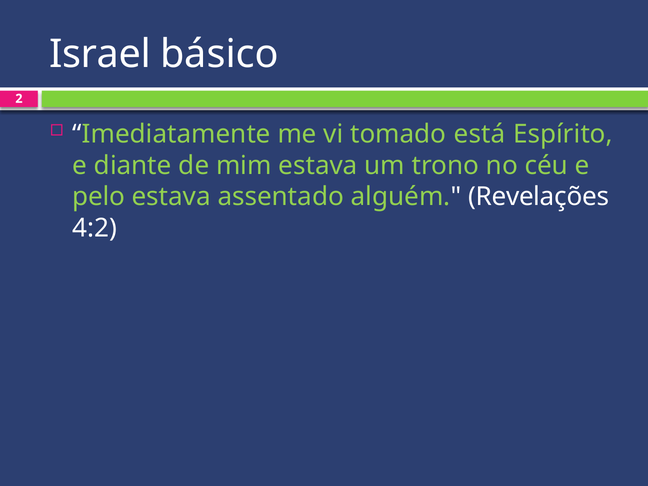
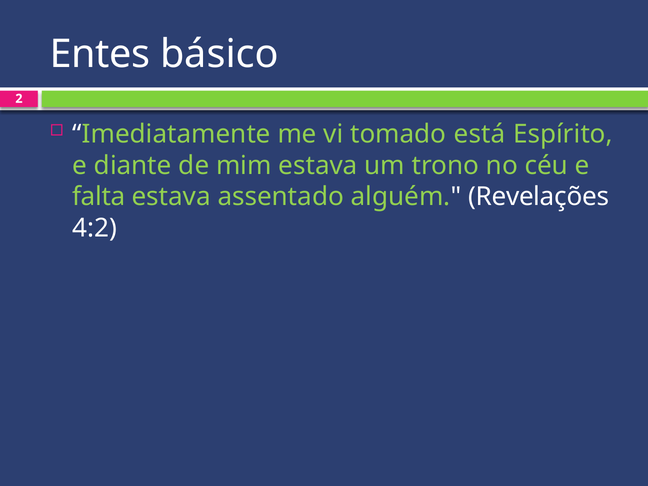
Israel: Israel -> Entes
pelo: pelo -> falta
